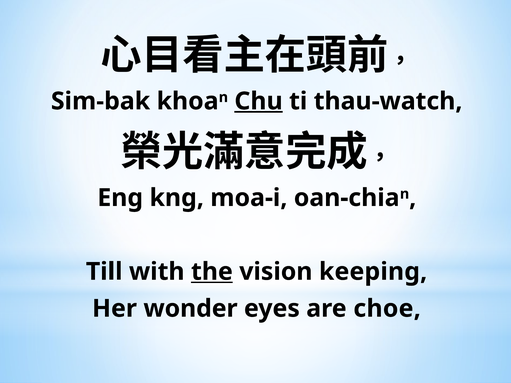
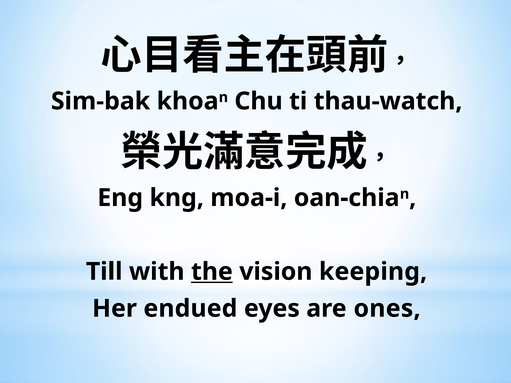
Chu underline: present -> none
wonder: wonder -> endued
choe: choe -> ones
